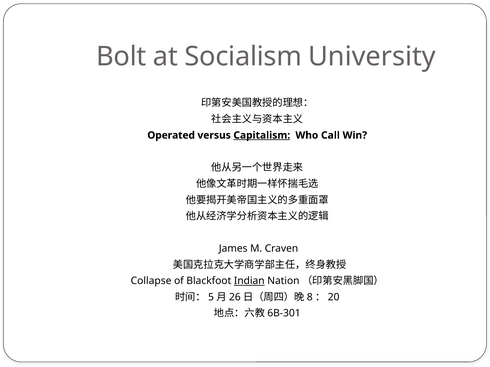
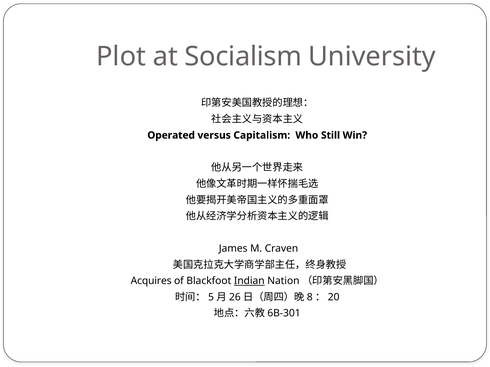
Bolt: Bolt -> Plot
Capitalism underline: present -> none
Call: Call -> Still
Collapse: Collapse -> Acquires
